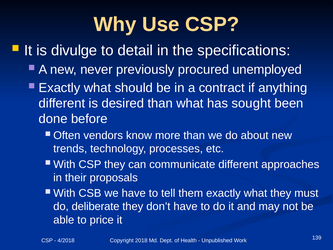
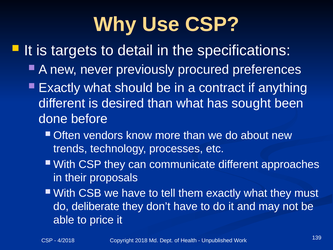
divulge: divulge -> targets
unemployed: unemployed -> preferences
